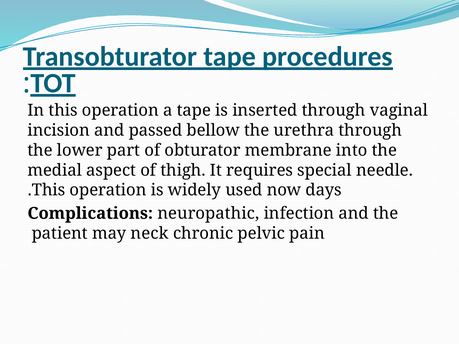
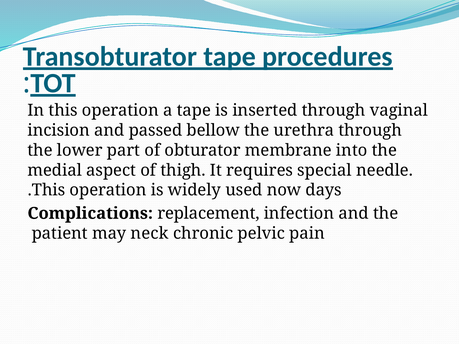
neuropathic: neuropathic -> replacement
